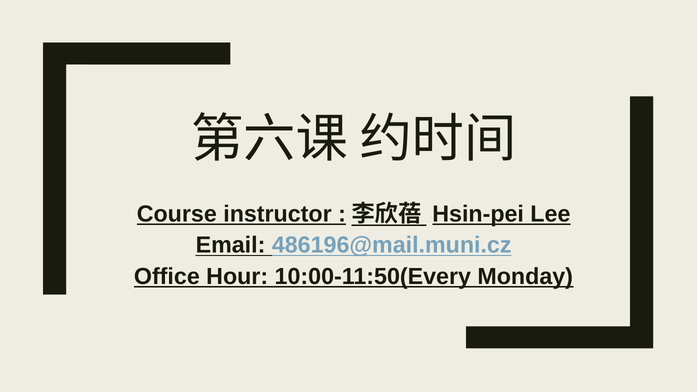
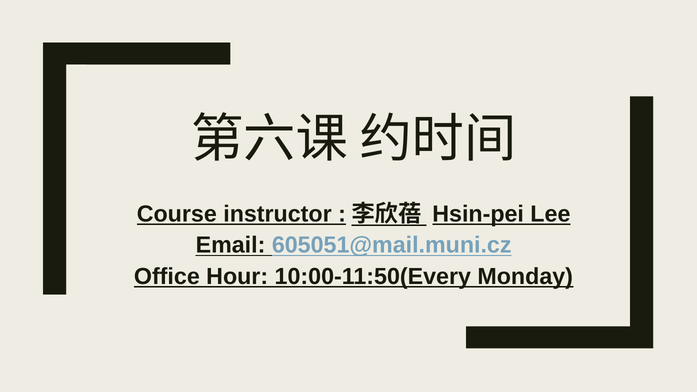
486196@mail.muni.cz: 486196@mail.muni.cz -> 605051@mail.muni.cz
